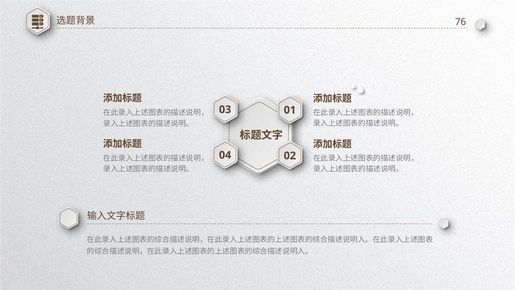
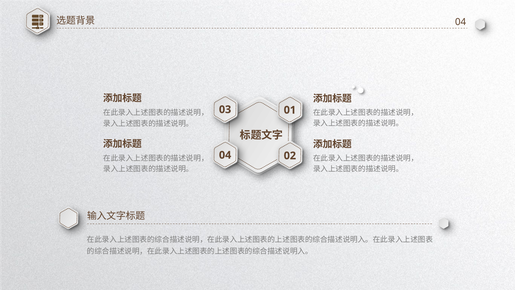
76 at (461, 22): 76 -> 04
